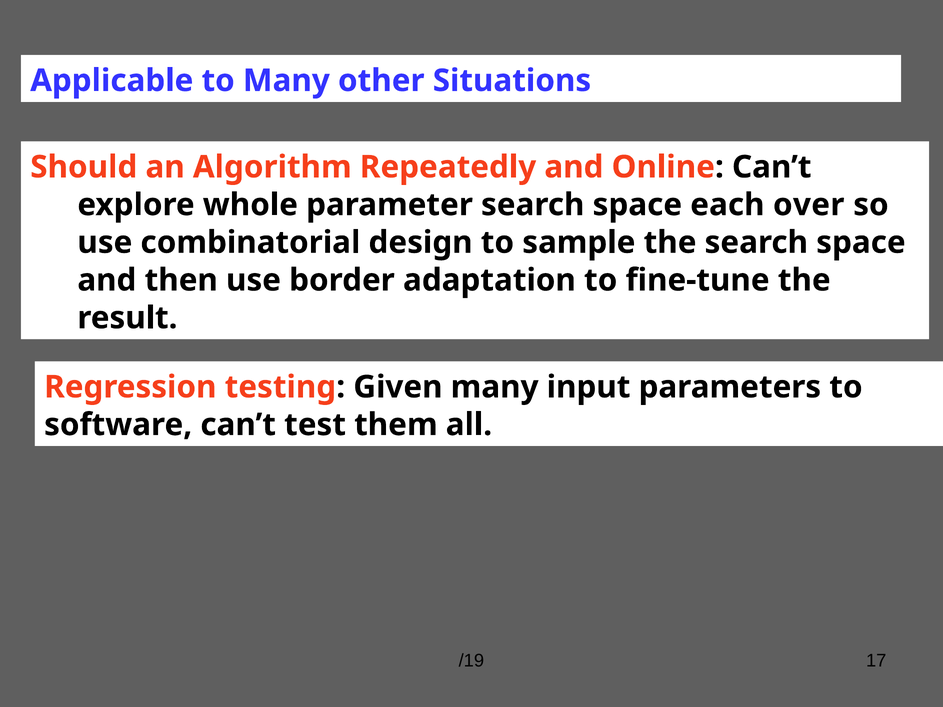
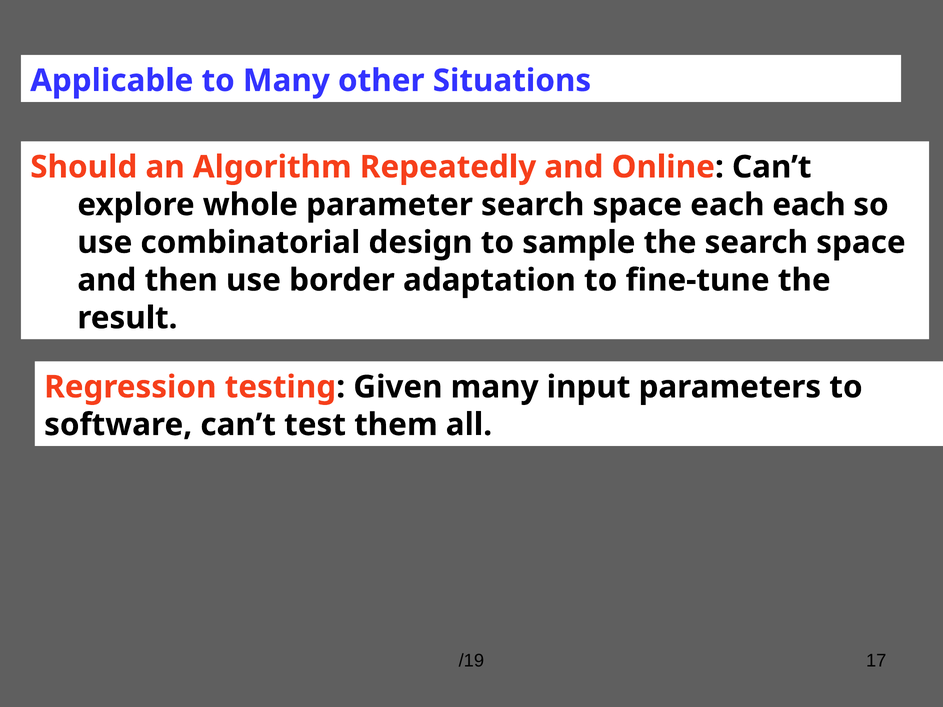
each over: over -> each
